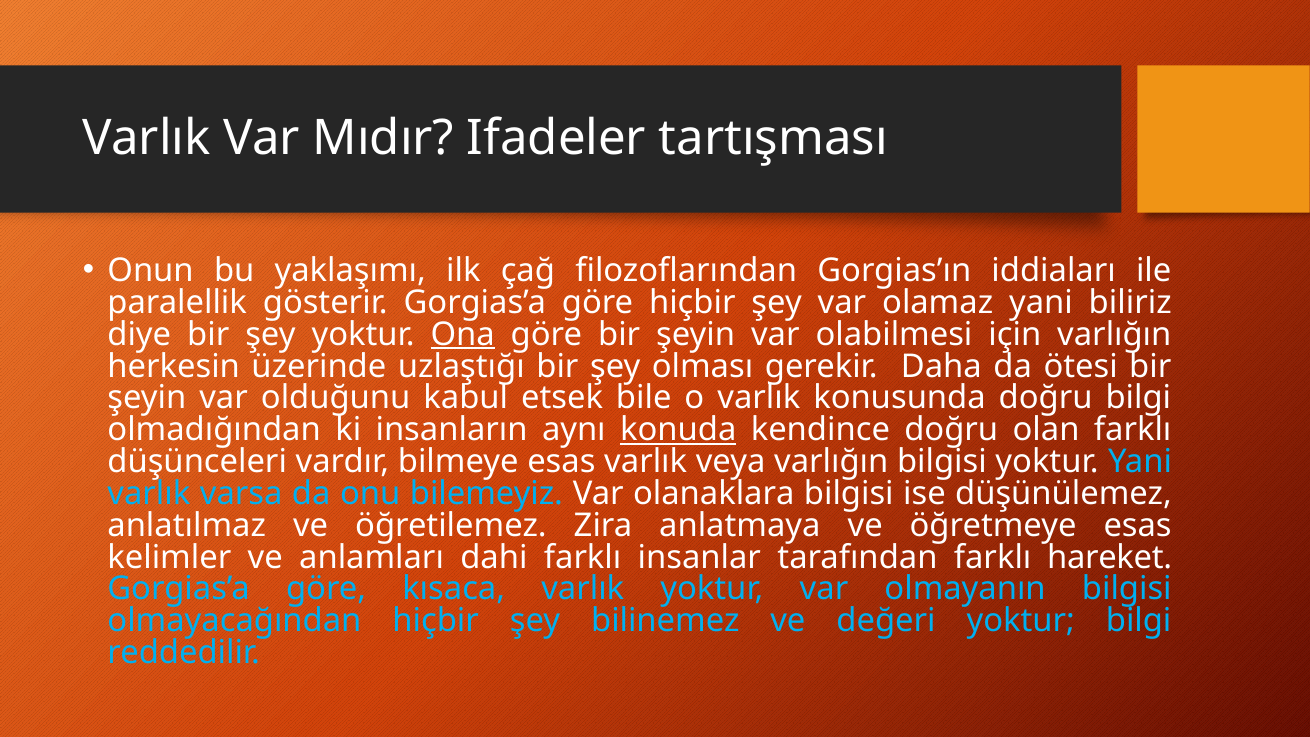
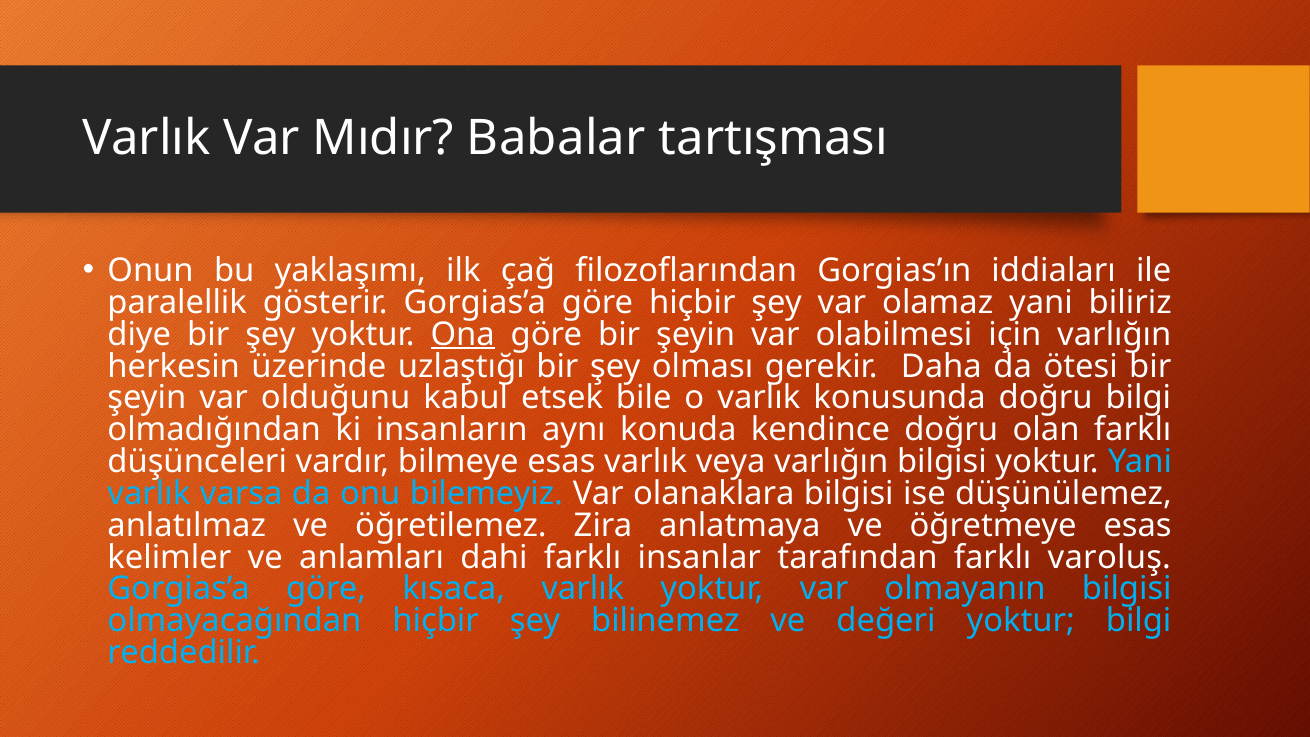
Ifadeler: Ifadeler -> Babalar
konuda underline: present -> none
hareket: hareket -> varoluş
